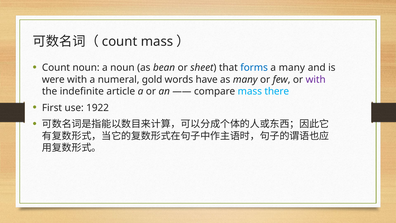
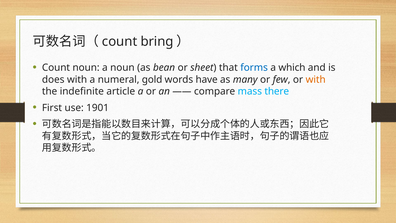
count mass: mass -> bring
a many: many -> which
were: were -> does
with at (316, 79) colour: purple -> orange
1922: 1922 -> 1901
